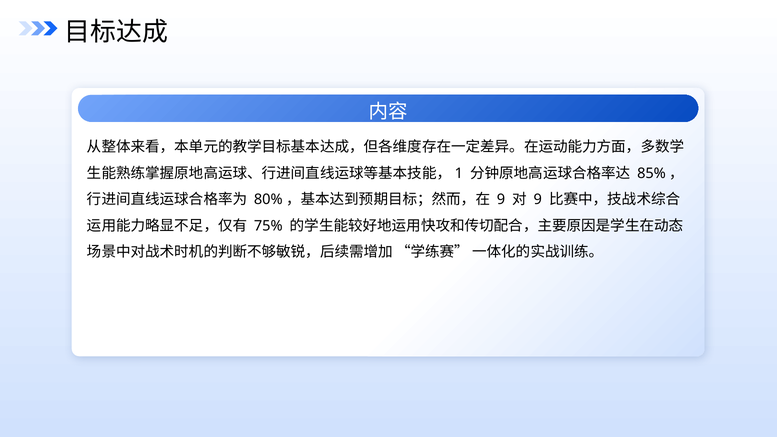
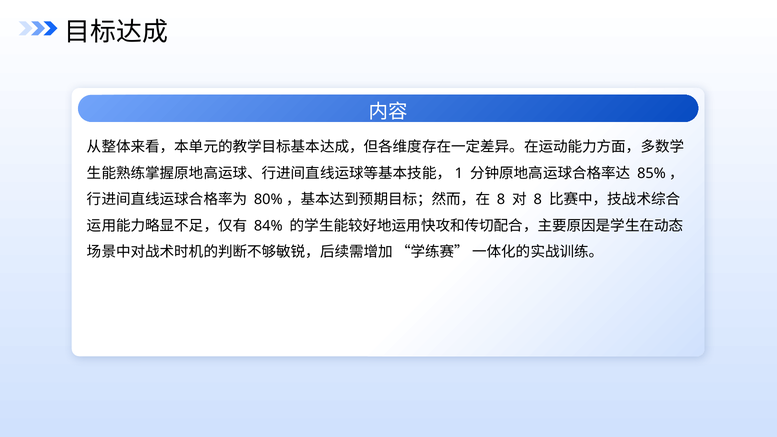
9 at (501, 200): 9 -> 8
9 at (538, 200): 9 -> 8
75%: 75% -> 84%
